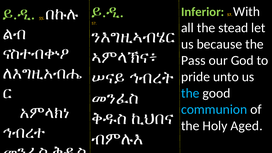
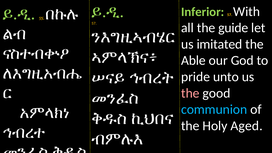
stead: stead -> guide
because: because -> imitated
Pass: Pass -> Able
the at (190, 93) colour: light blue -> pink
